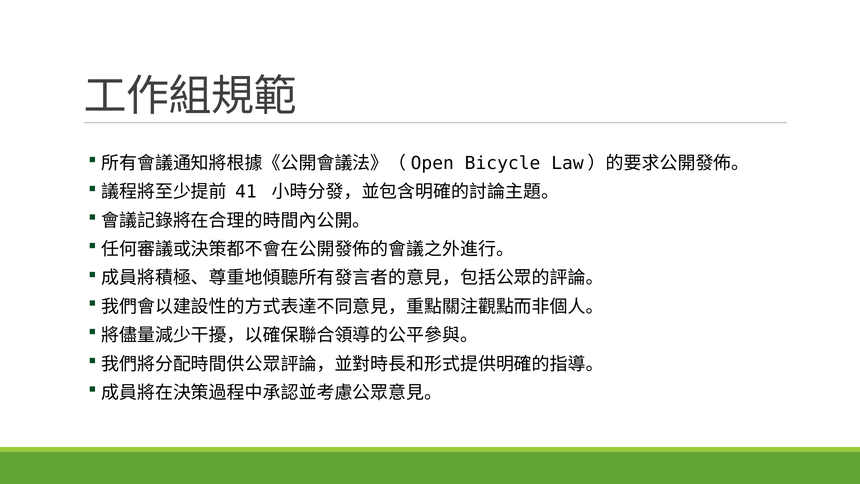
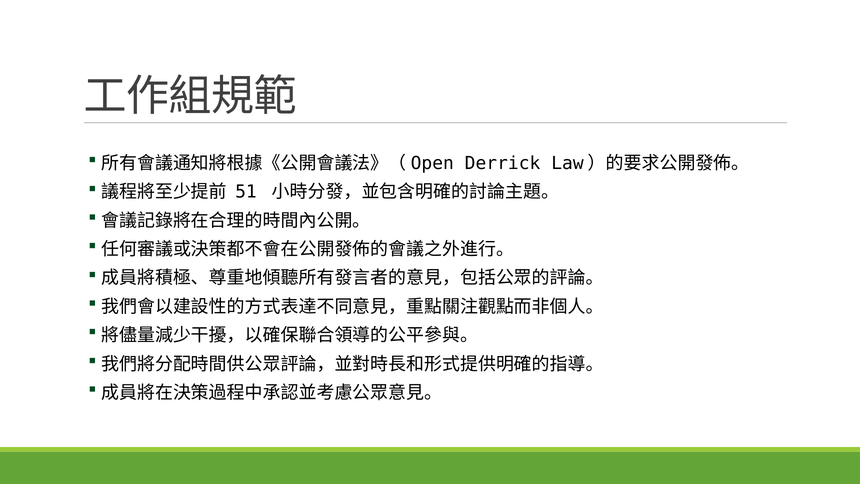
Bicycle: Bicycle -> Derrick
41: 41 -> 51
